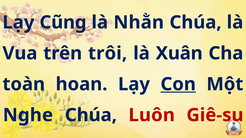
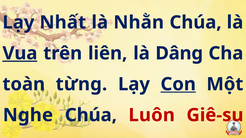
Cũng: Cũng -> Nhất
Vua underline: none -> present
trôi: trôi -> liên
Xuân: Xuân -> Dâng
hoan: hoan -> từng
